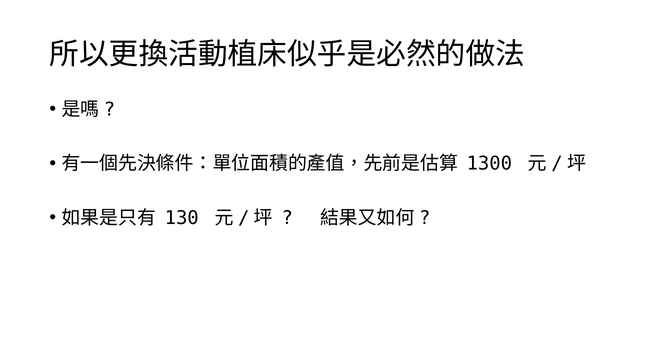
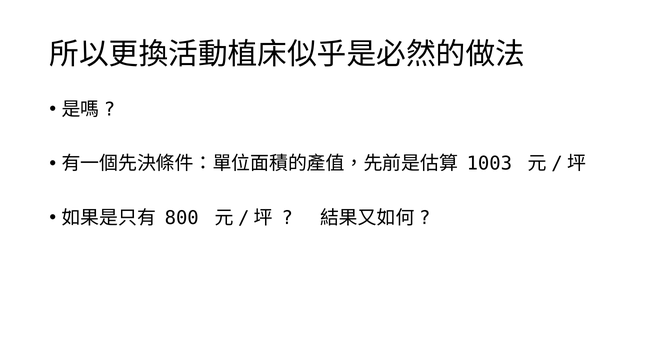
1300: 1300 -> 1003
130: 130 -> 800
